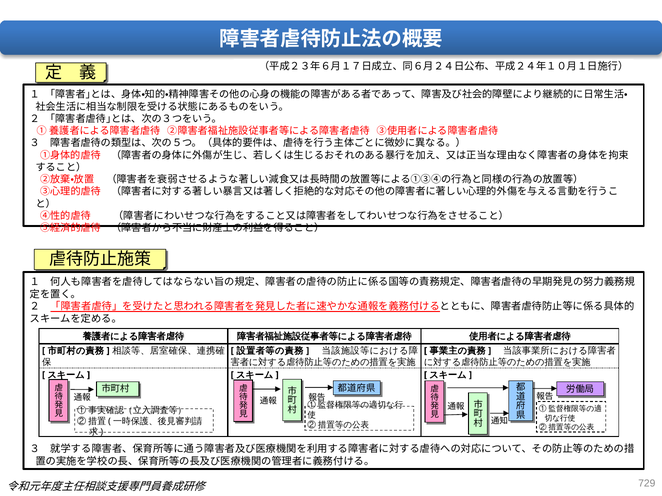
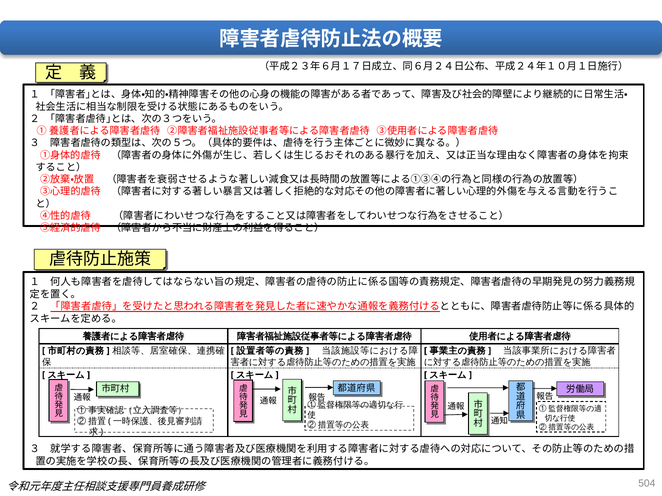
729: 729 -> 504
